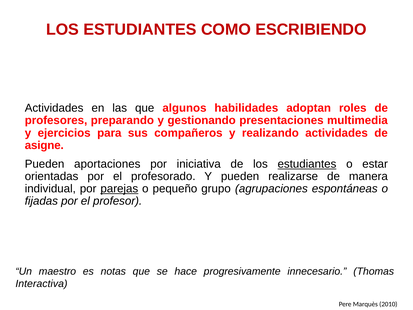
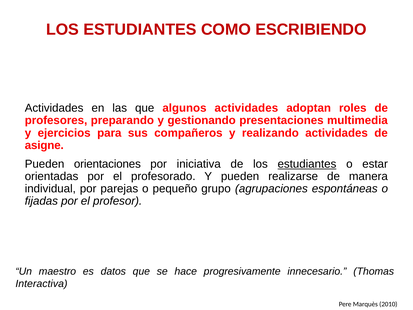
algunos habilidades: habilidades -> actividades
aportaciones: aportaciones -> orientaciones
parejas underline: present -> none
notas: notas -> datos
